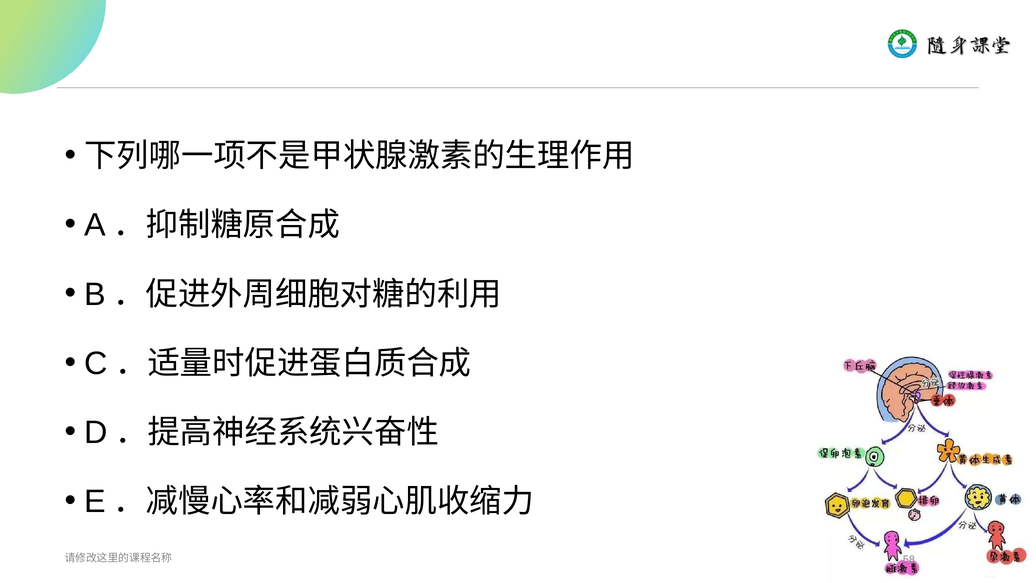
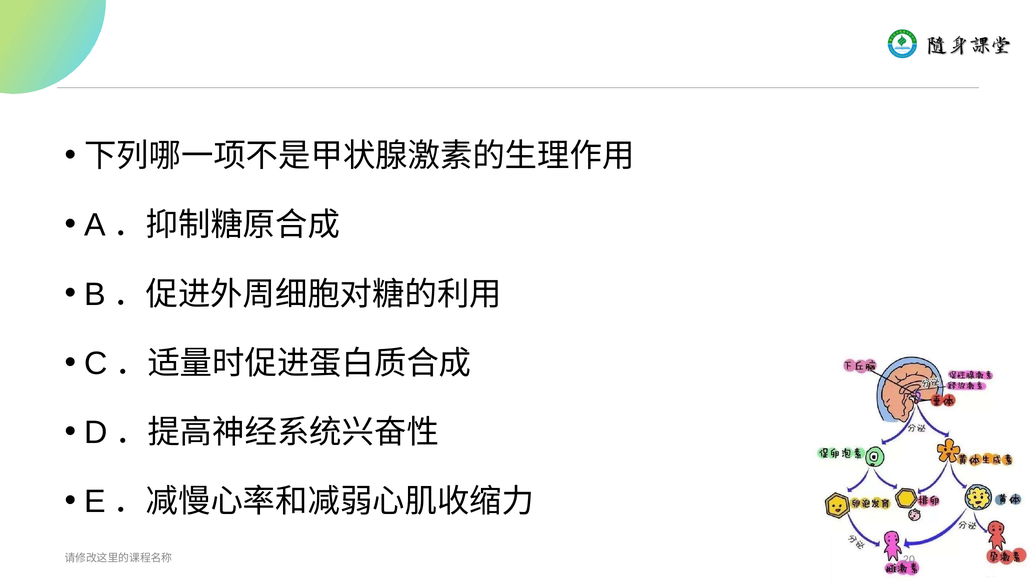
58: 58 -> 20
